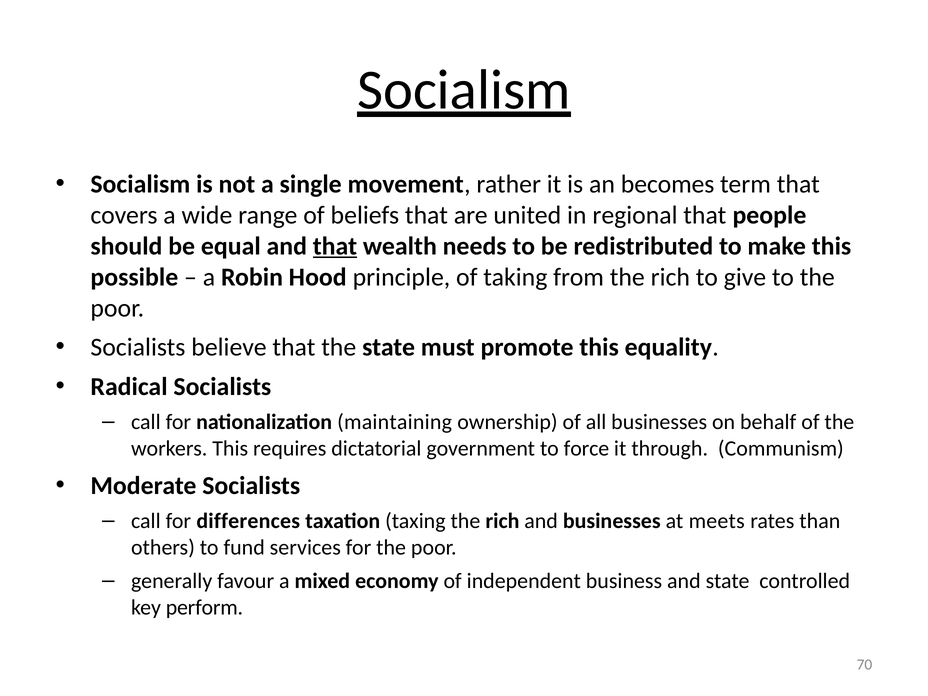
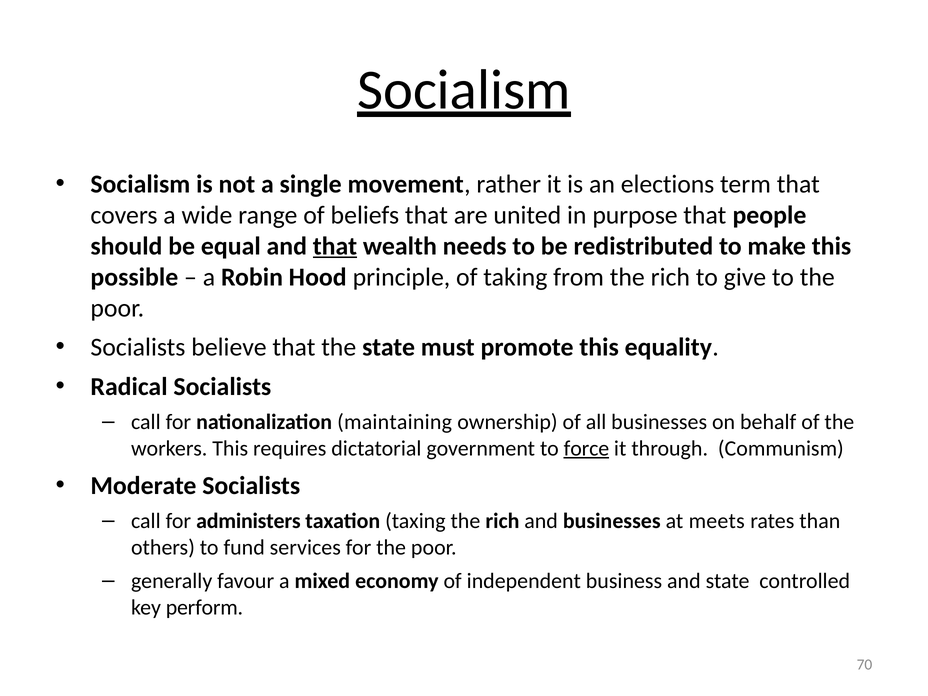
becomes: becomes -> elections
regional: regional -> purpose
force underline: none -> present
differences: differences -> administers
